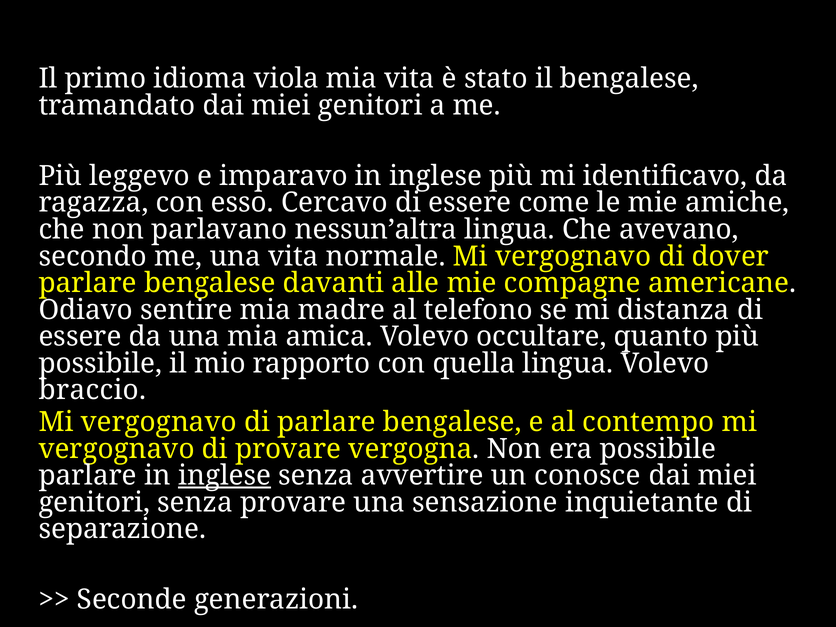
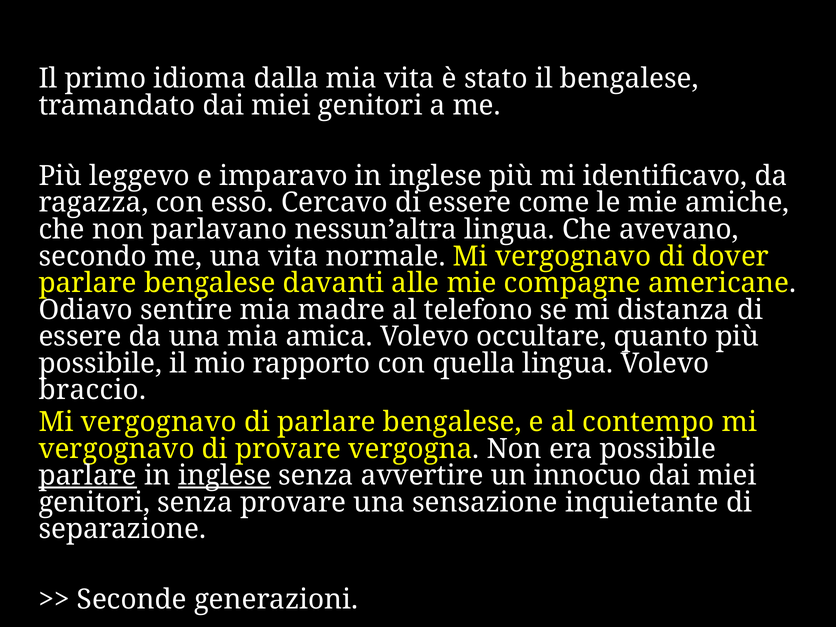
viola: viola -> dalla
parlare at (88, 476) underline: none -> present
conosce: conosce -> innocuo
